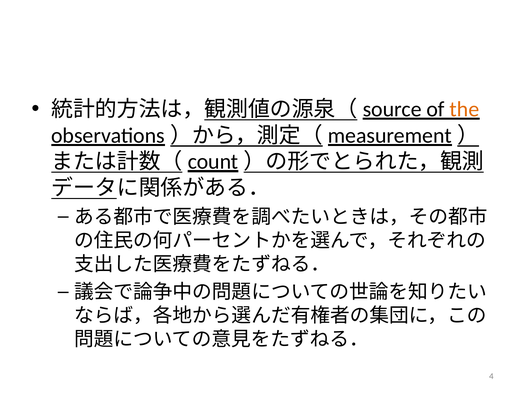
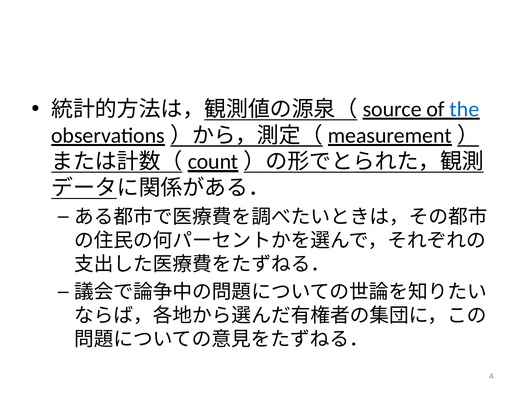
the colour: orange -> blue
